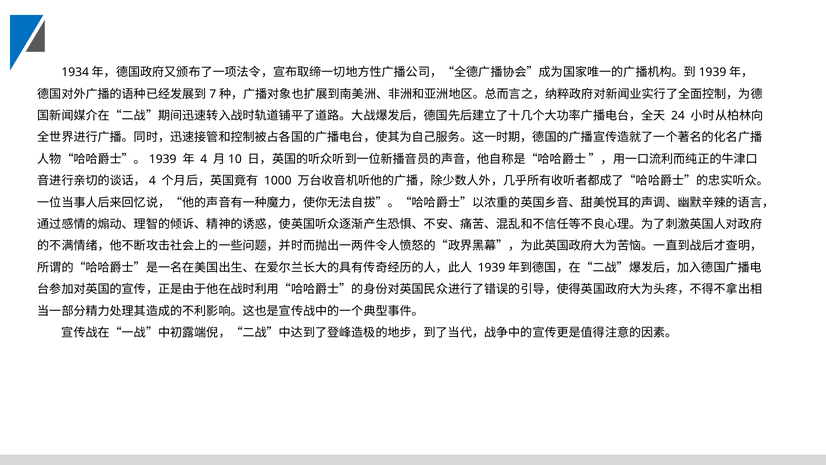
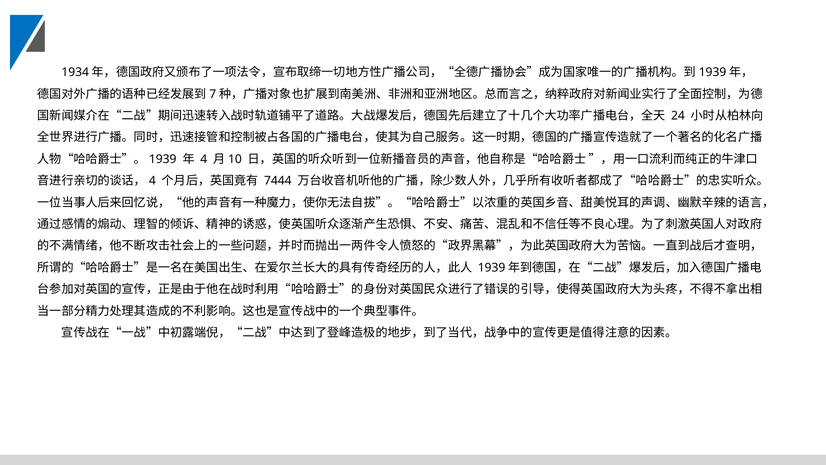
1000: 1000 -> 7444
